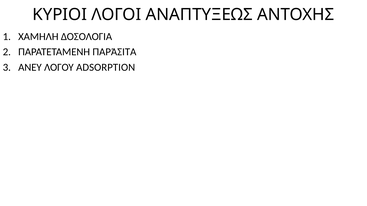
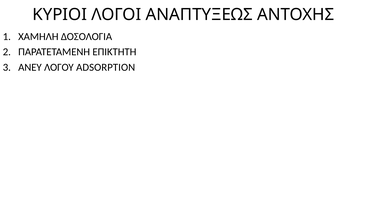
ΠΑΡΆΣΙΤΑ: ΠΑΡΆΣΙΤΑ -> ΕΠΙΚΤΗΤΗ
